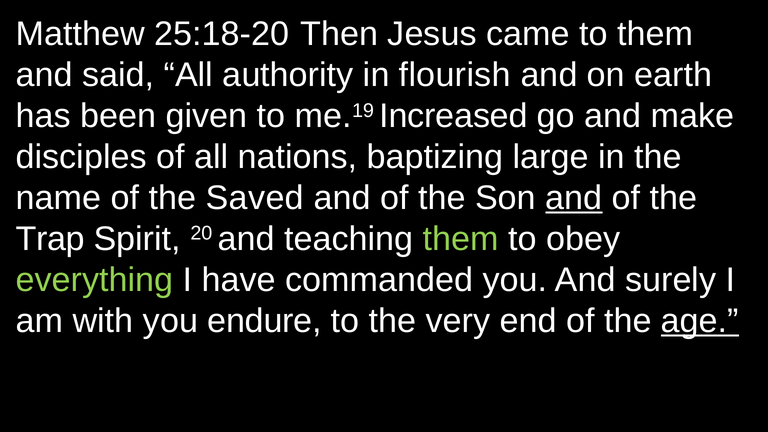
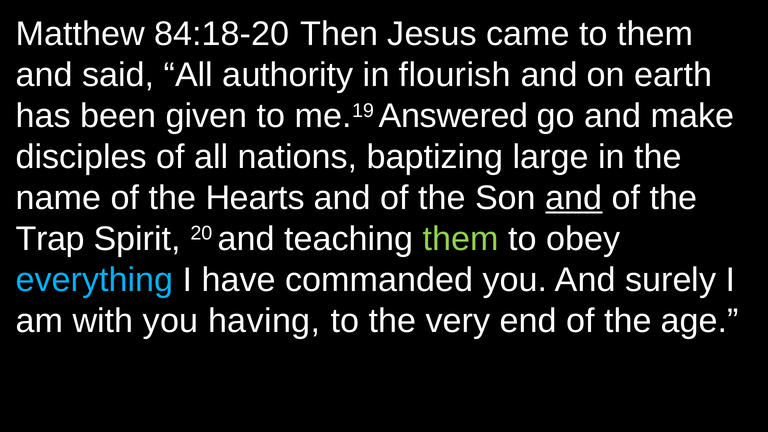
25:18-20: 25:18-20 -> 84:18-20
Increased: Increased -> Answered
Saved: Saved -> Hearts
everything colour: light green -> light blue
endure: endure -> having
age underline: present -> none
